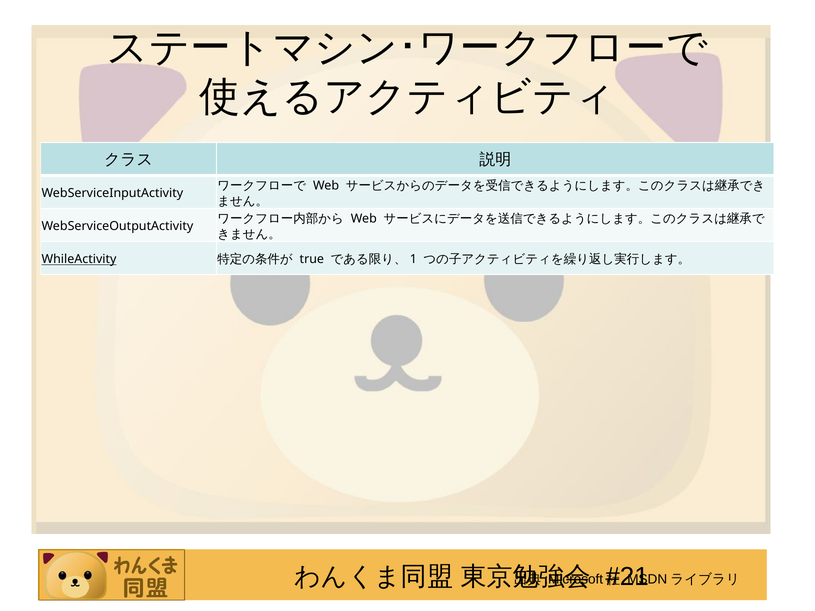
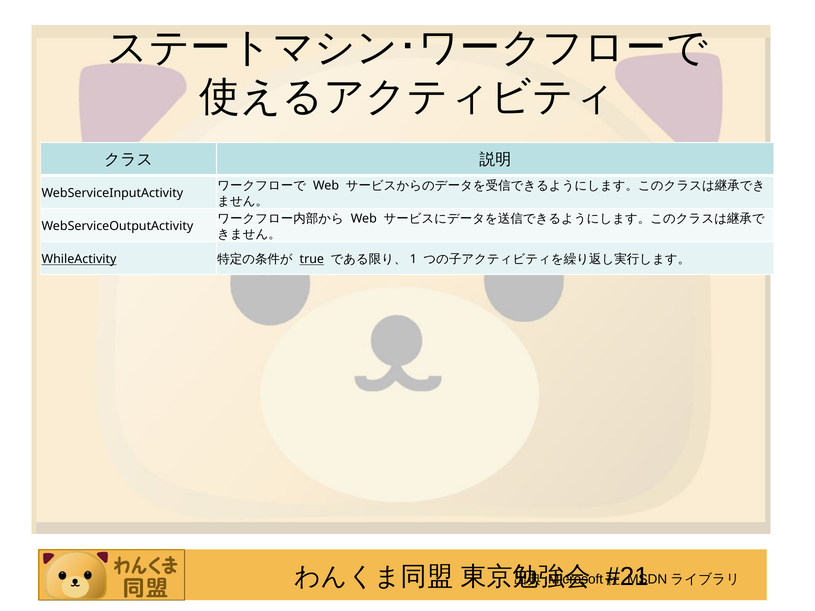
true underline: none -> present
